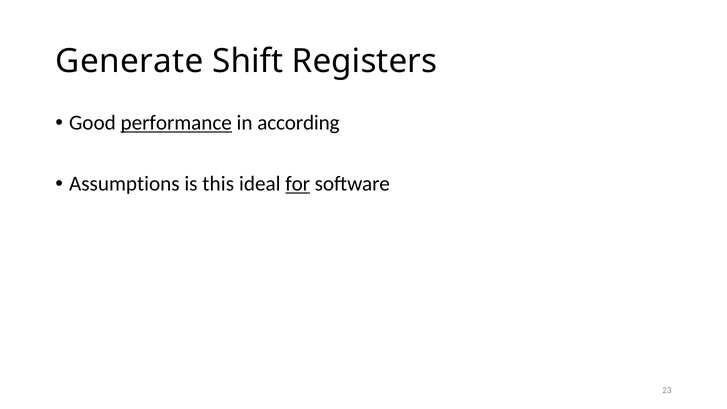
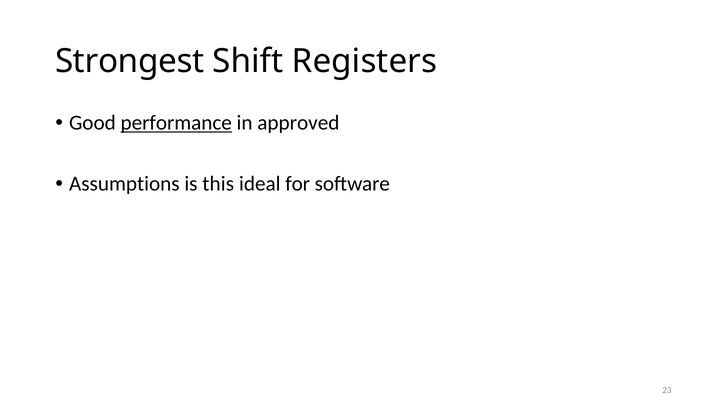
Generate: Generate -> Strongest
according: according -> approved
for underline: present -> none
